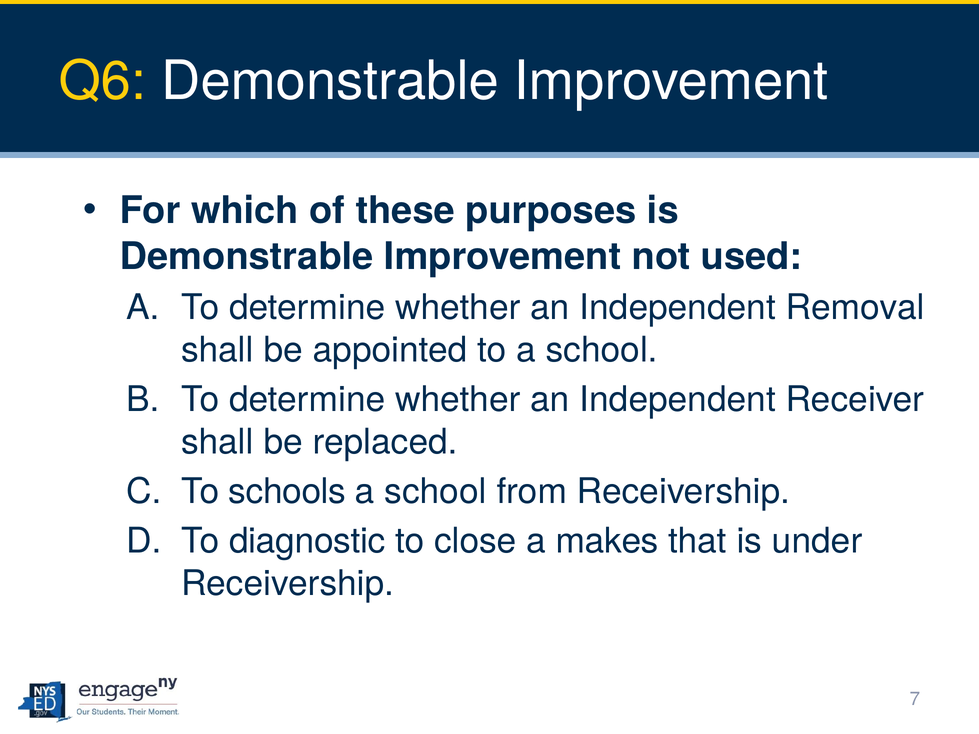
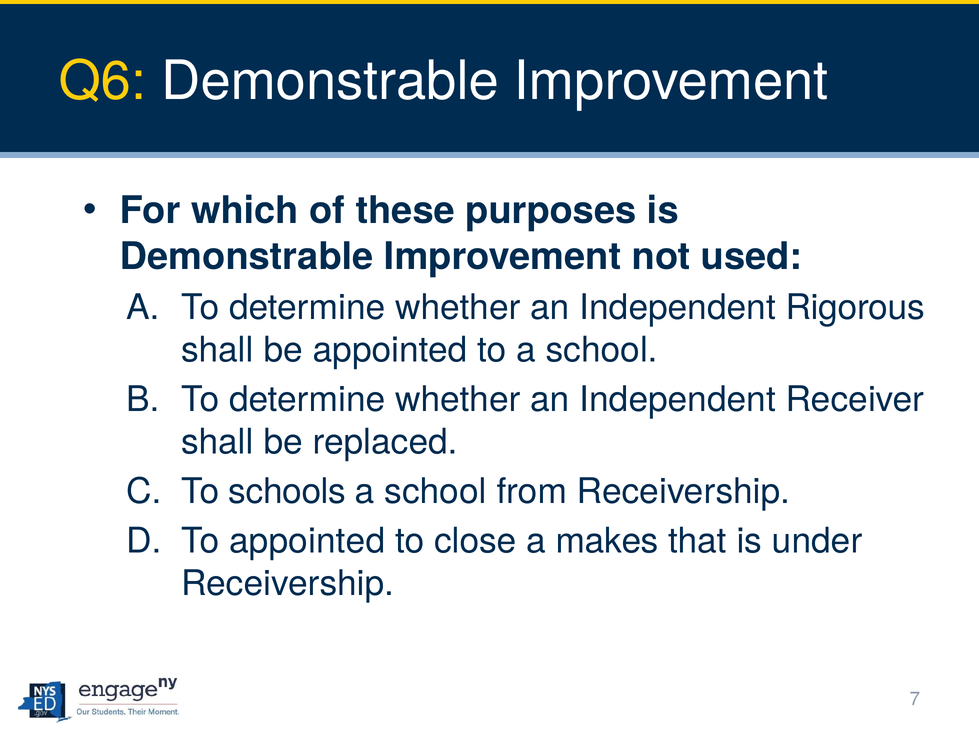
Removal: Removal -> Rigorous
To diagnostic: diagnostic -> appointed
